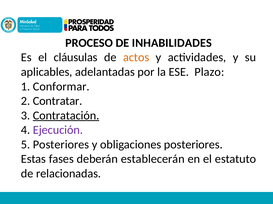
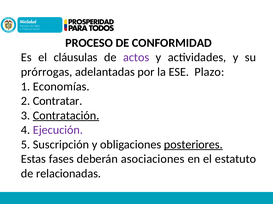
INHABILIDADES: INHABILIDADES -> CONFORMIDAD
actos colour: orange -> purple
aplicables: aplicables -> prórrogas
Conformar: Conformar -> Economías
5 Posteriores: Posteriores -> Suscripción
posteriores at (193, 145) underline: none -> present
establecerán: establecerán -> asociaciones
